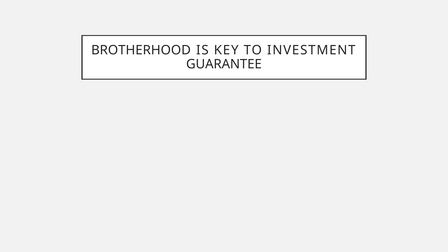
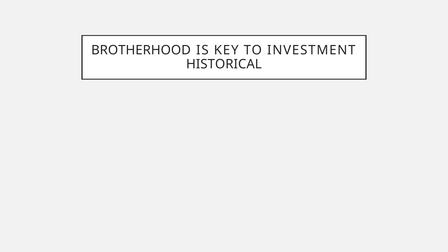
GUARANTEE: GUARANTEE -> HISTORICAL
